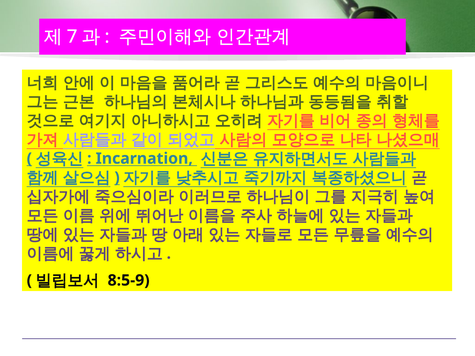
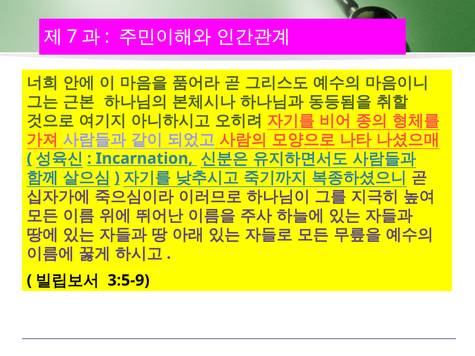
8:5-9: 8:5-9 -> 3:5-9
